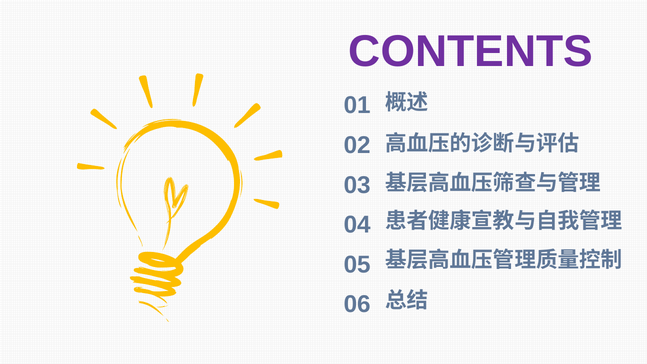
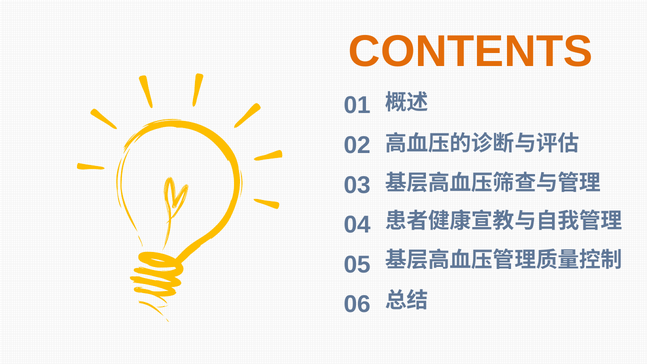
CONTENTS colour: purple -> orange
